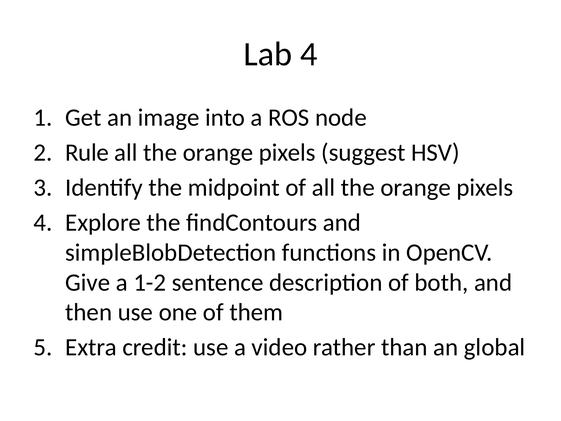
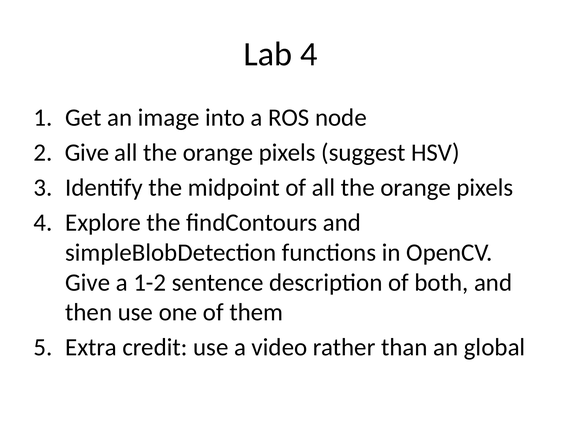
Rule at (87, 153): Rule -> Give
